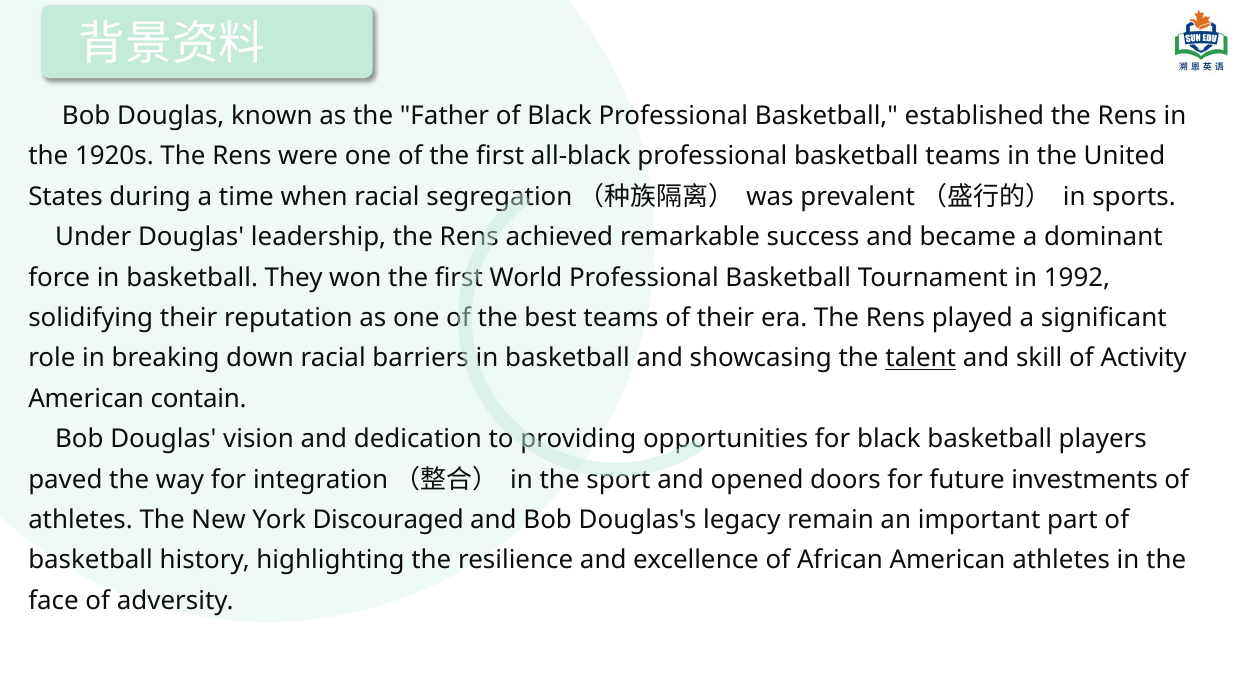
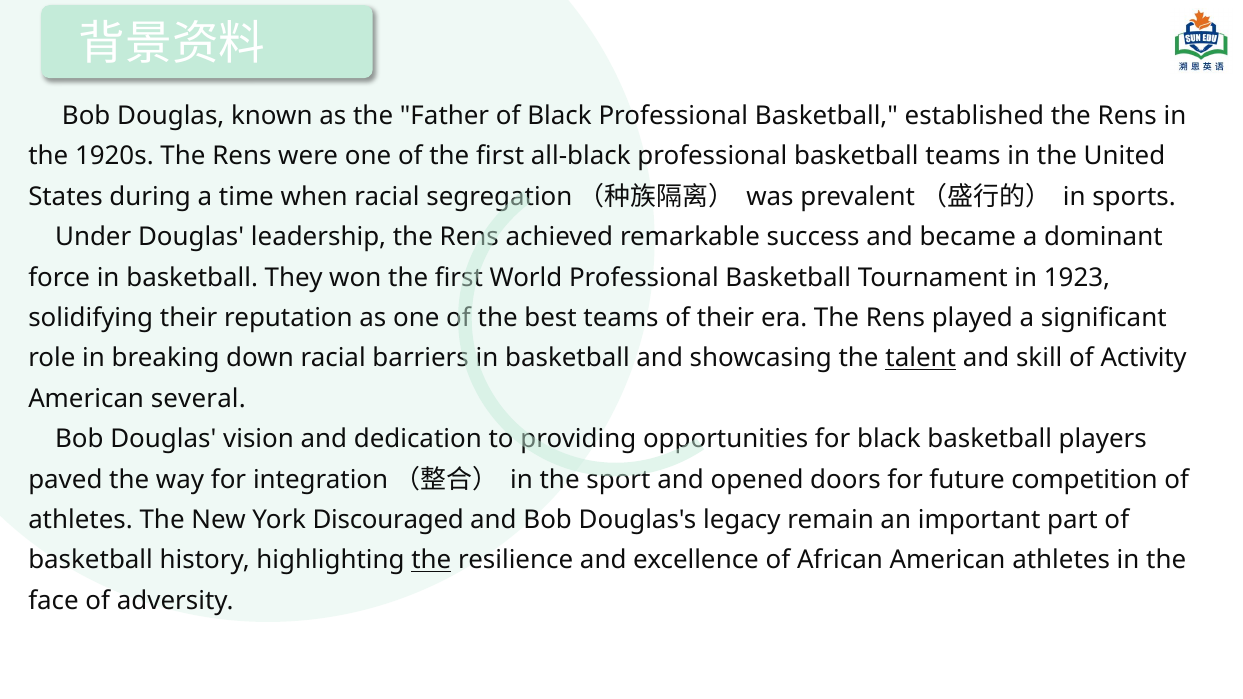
1992: 1992 -> 1923
contain: contain -> several
investments: investments -> competition
the at (431, 560) underline: none -> present
